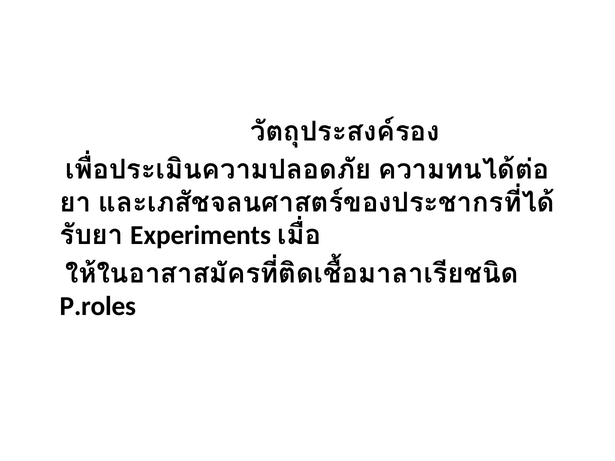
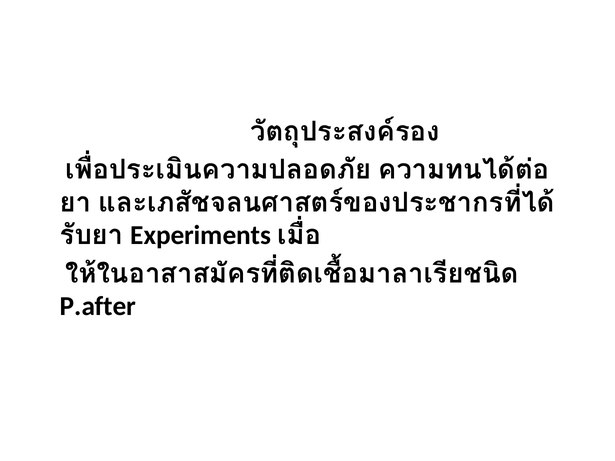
P.roles: P.roles -> P.after
